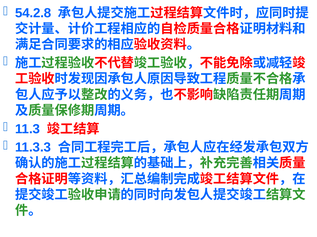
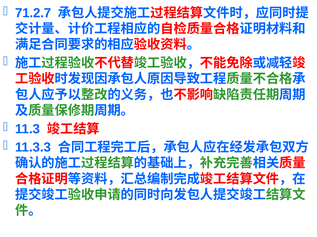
54.2.8: 54.2.8 -> 71.2.7
